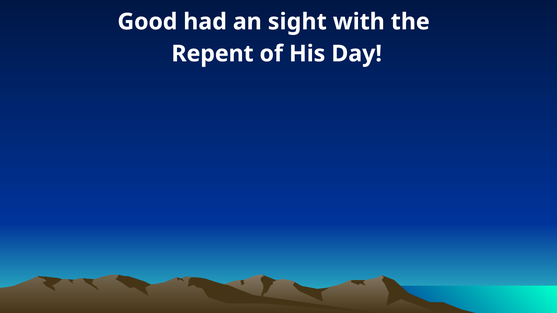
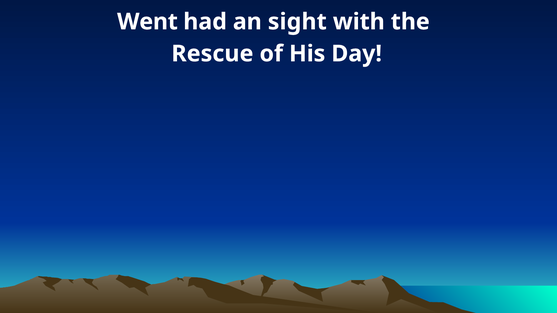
Good: Good -> Went
Repent: Repent -> Rescue
